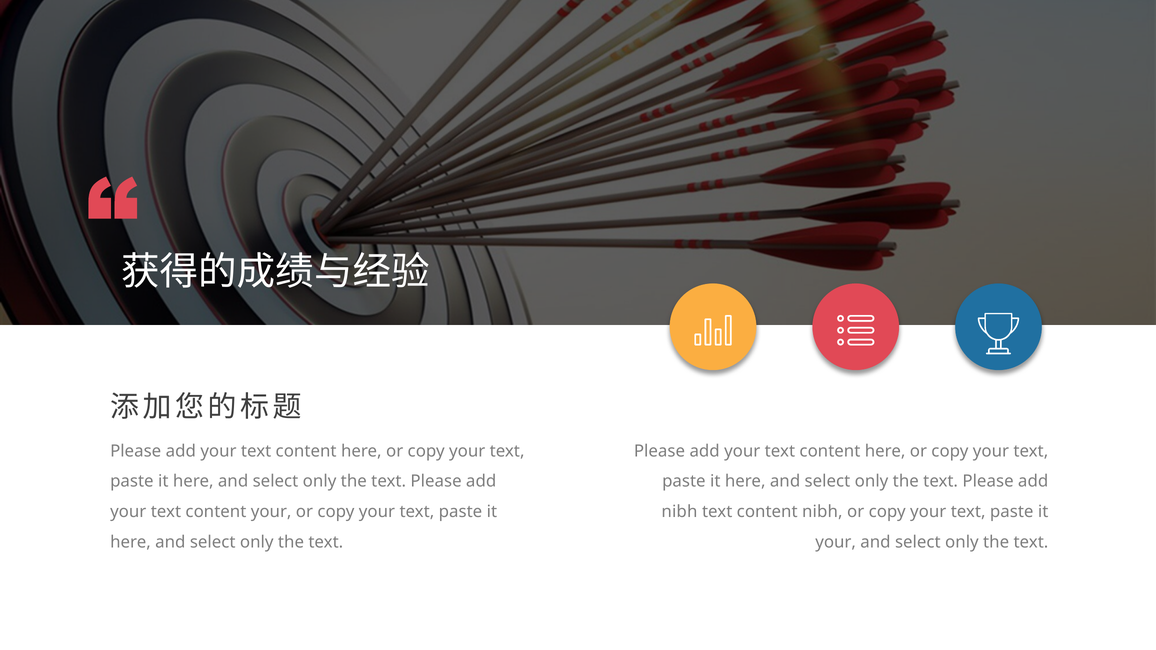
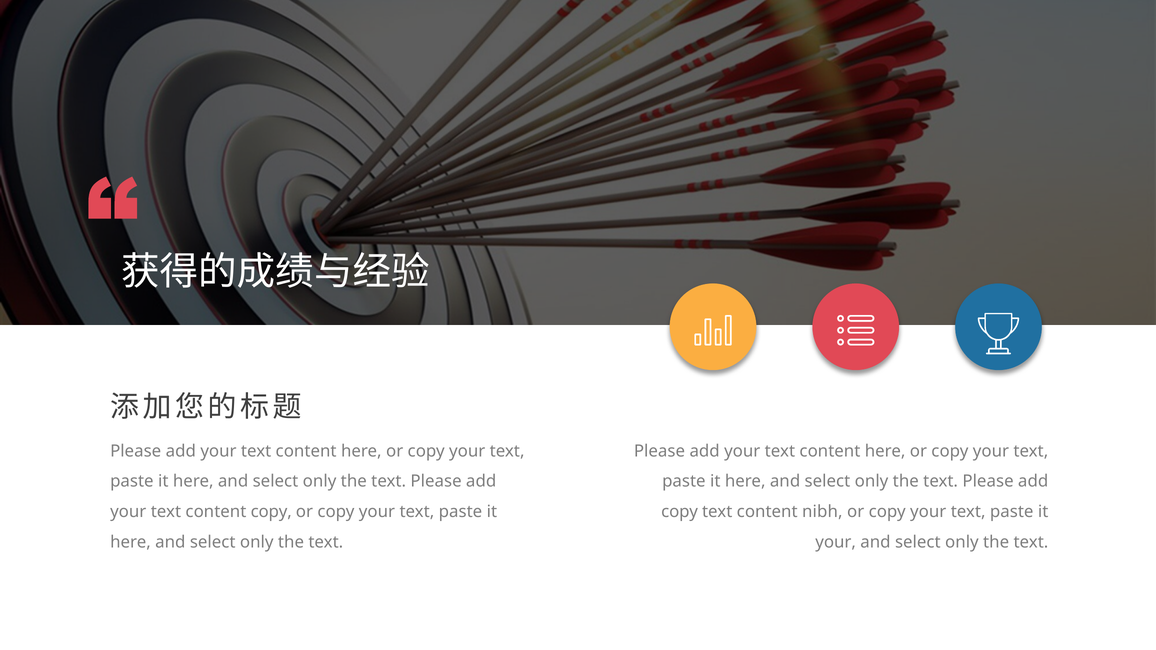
content your: your -> copy
nibh at (679, 512): nibh -> copy
